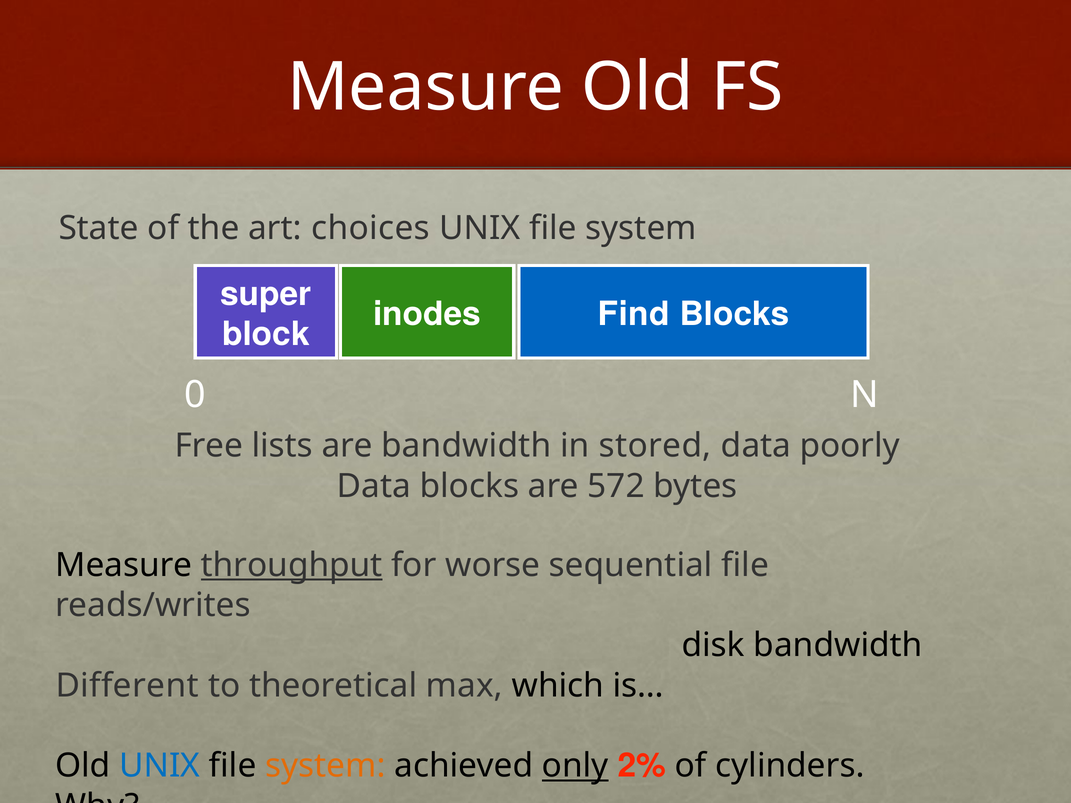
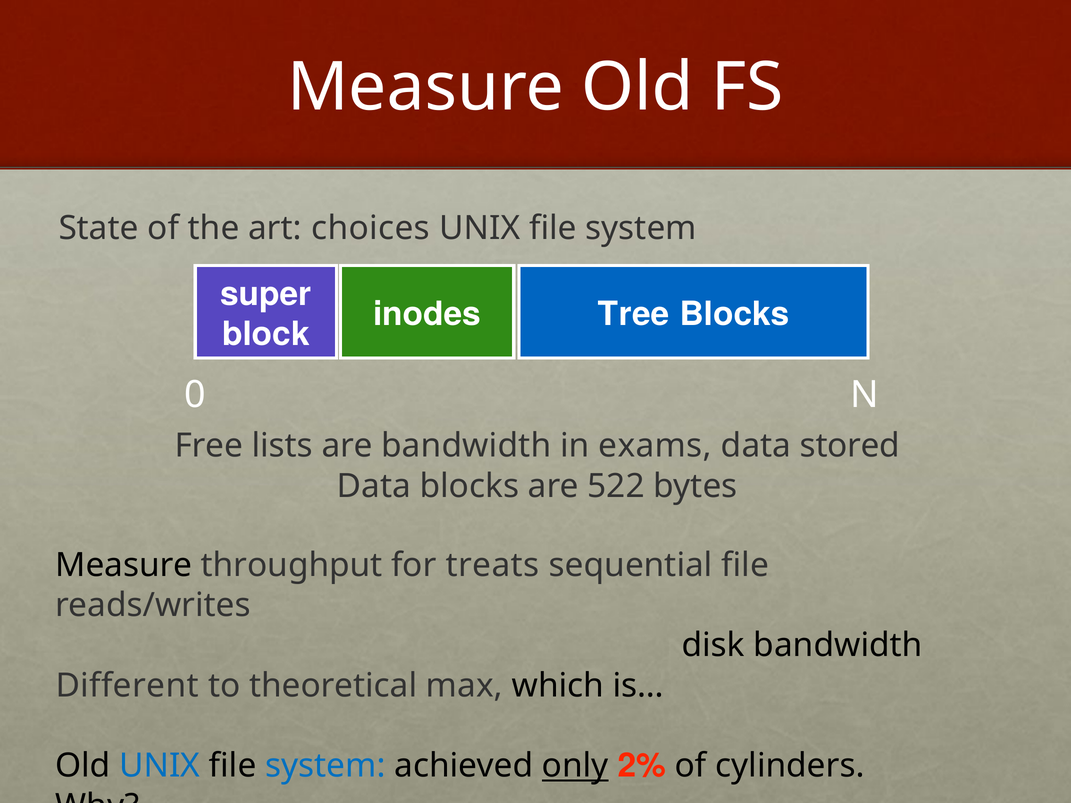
Find: Find -> Tree
stored: stored -> exams
poorly: poorly -> stored
572: 572 -> 522
throughput underline: present -> none
worse: worse -> treats
system at (325, 766) colour: orange -> blue
